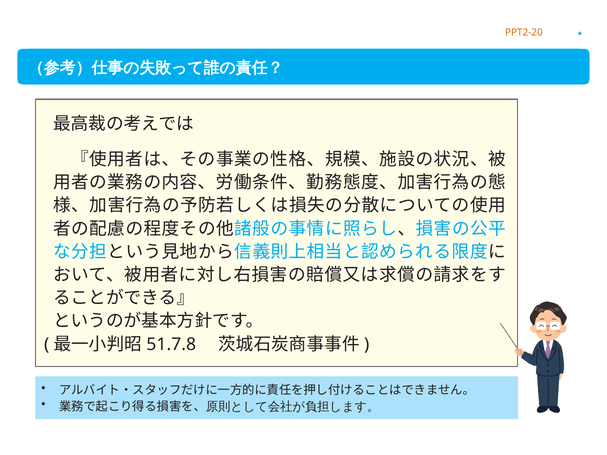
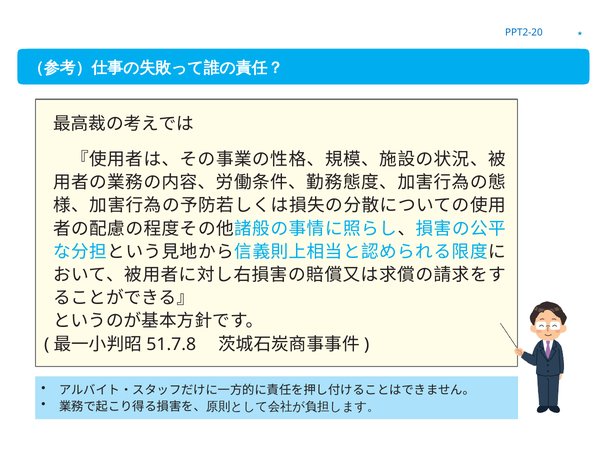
PPT2-20 colour: orange -> blue
